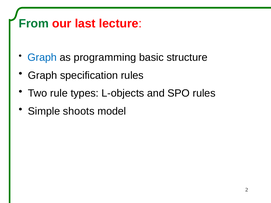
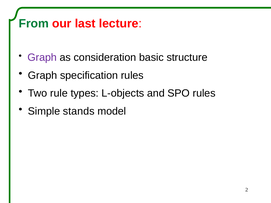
Graph at (42, 58) colour: blue -> purple
programming: programming -> consideration
shoots: shoots -> stands
